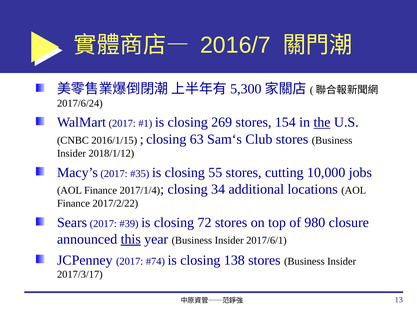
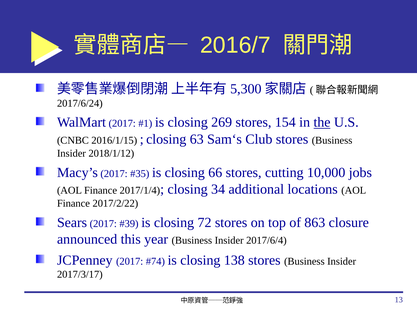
55: 55 -> 66
980: 980 -> 863
this underline: present -> none
2017/6/1: 2017/6/1 -> 2017/6/4
